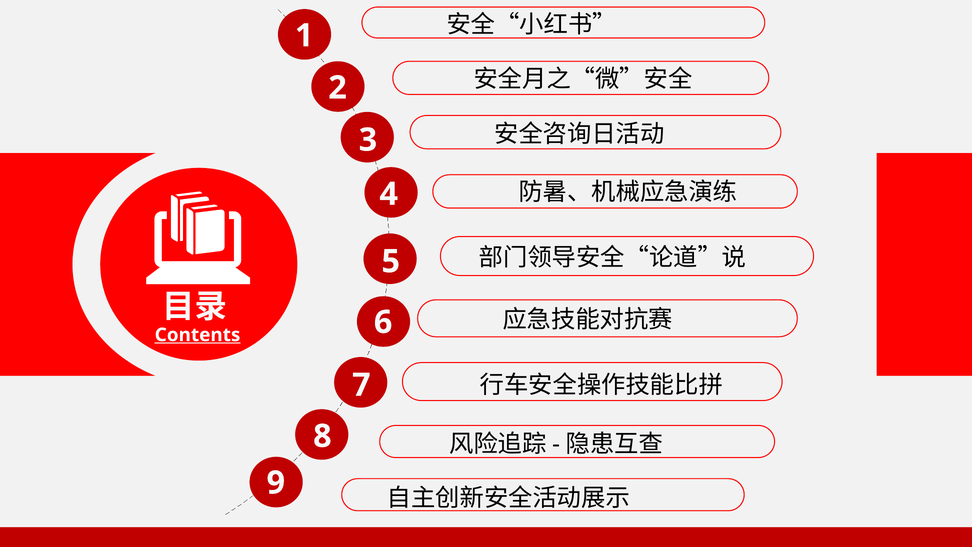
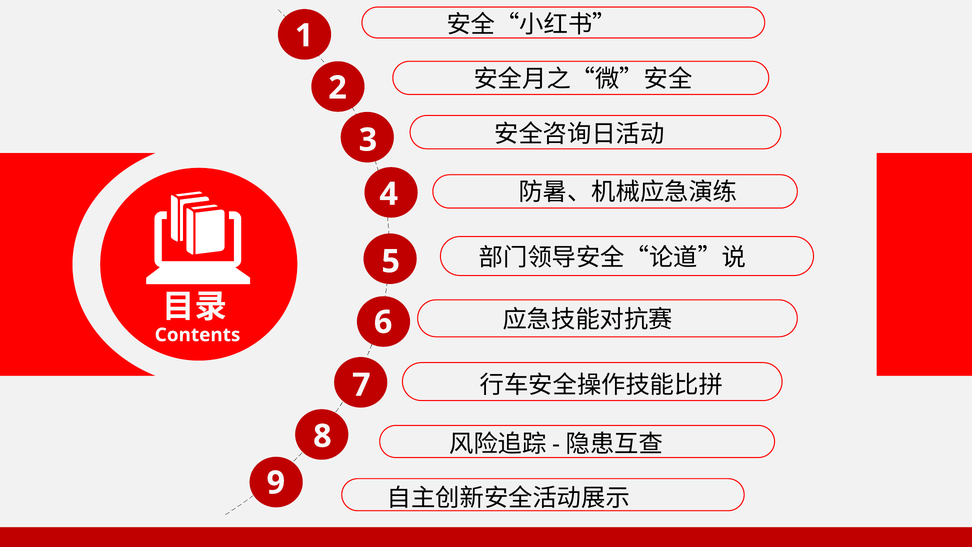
Contents underline: present -> none
